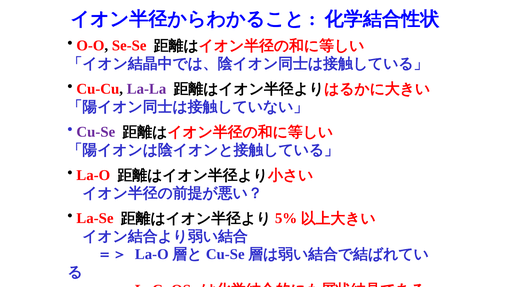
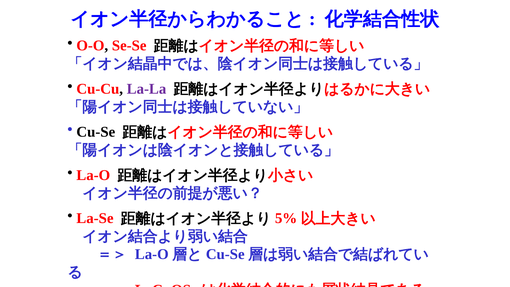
Cu-Se at (96, 132) colour: purple -> black
